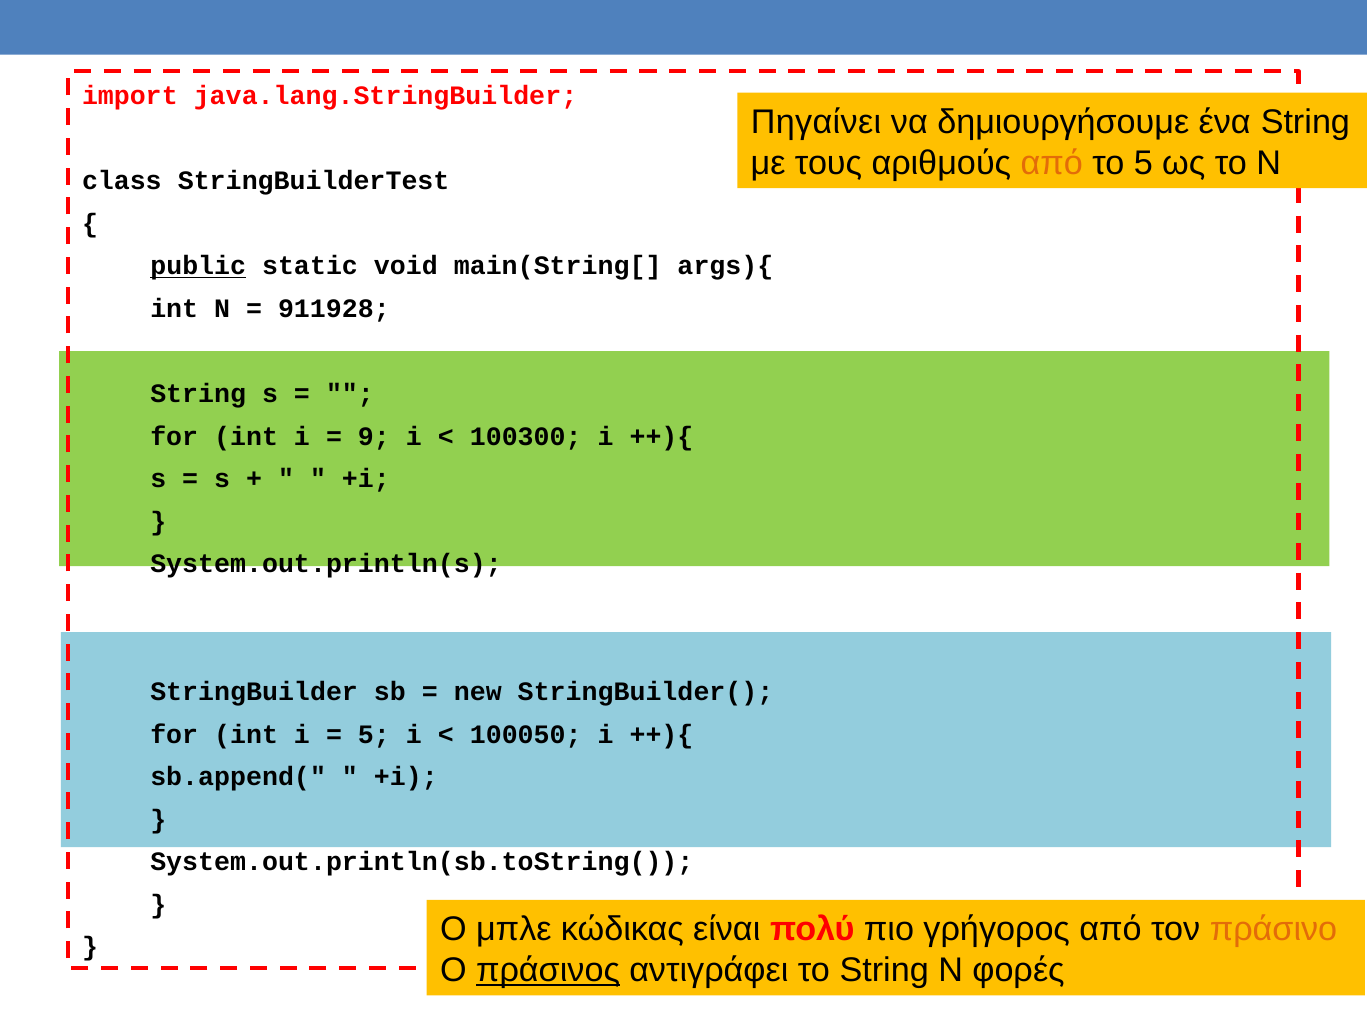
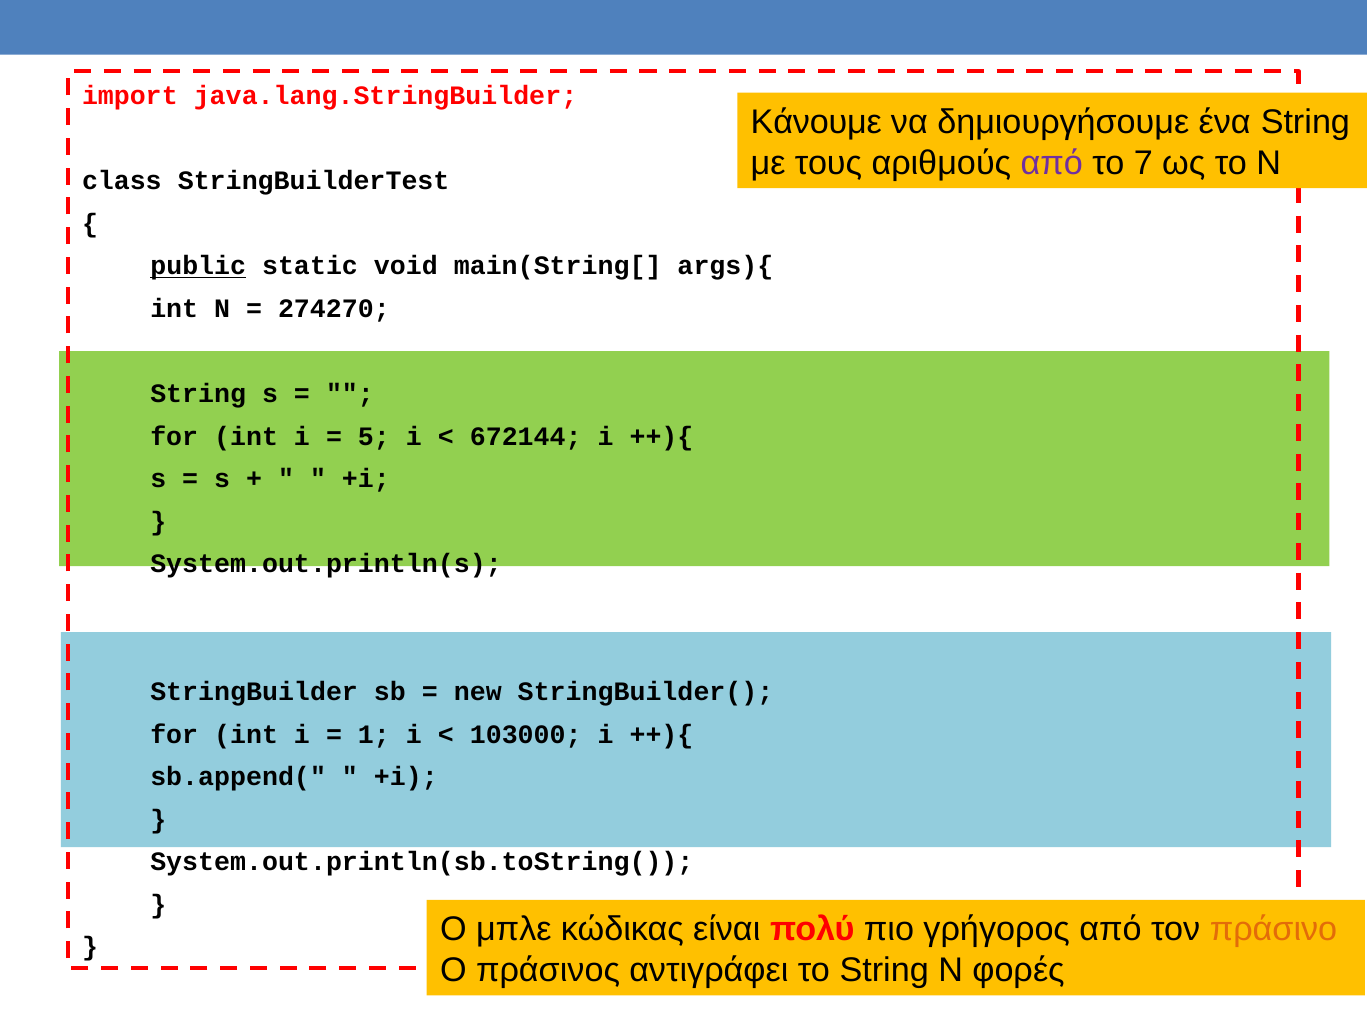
Πηγαίνει: Πηγαίνει -> Κάνουμε
από at (1052, 163) colour: orange -> purple
το 5: 5 -> 7
911928: 911928 -> 274270
9: 9 -> 5
100300: 100300 -> 672144
5 at (374, 734): 5 -> 1
100050: 100050 -> 103000
πράσινος underline: present -> none
